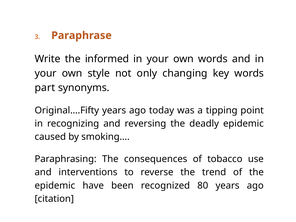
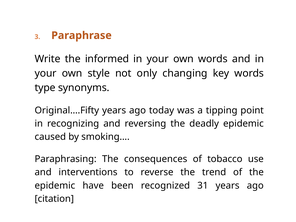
part: part -> type
80: 80 -> 31
